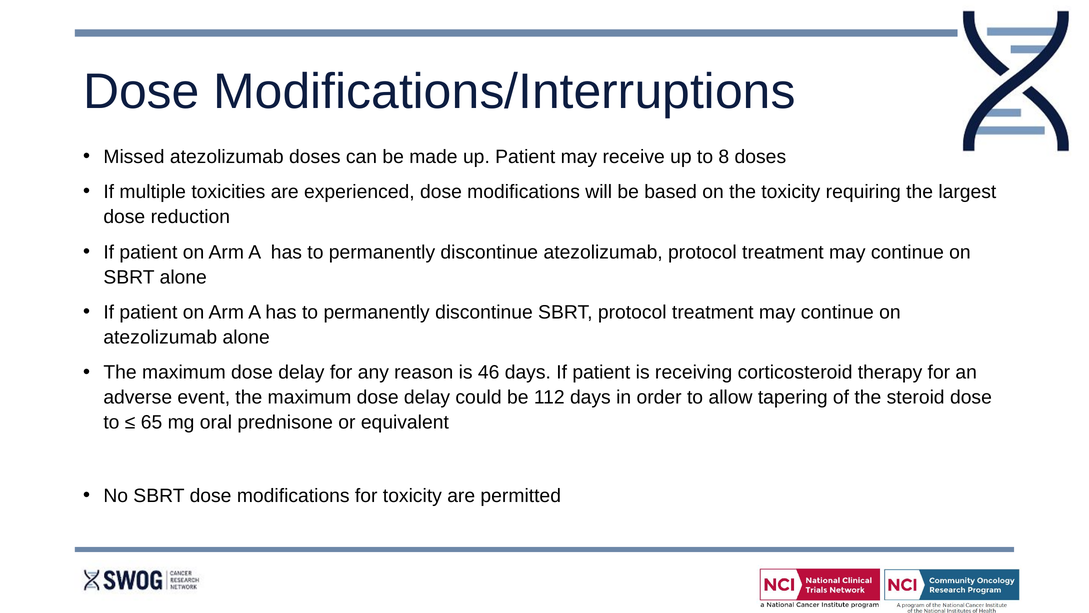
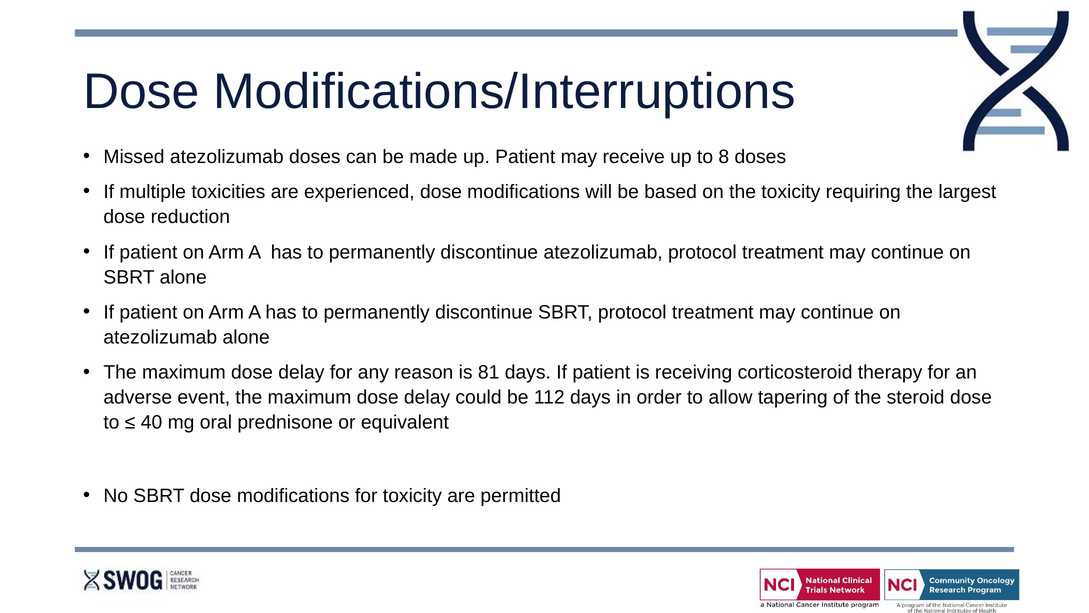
46: 46 -> 81
65: 65 -> 40
